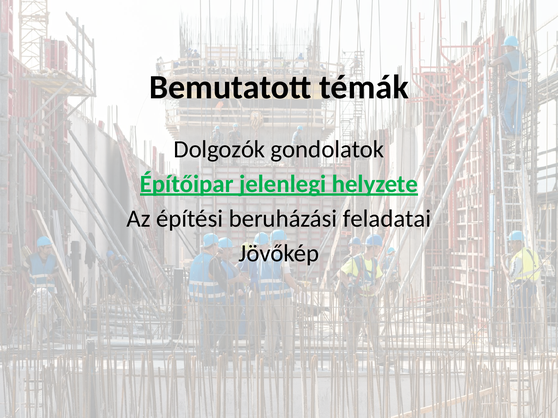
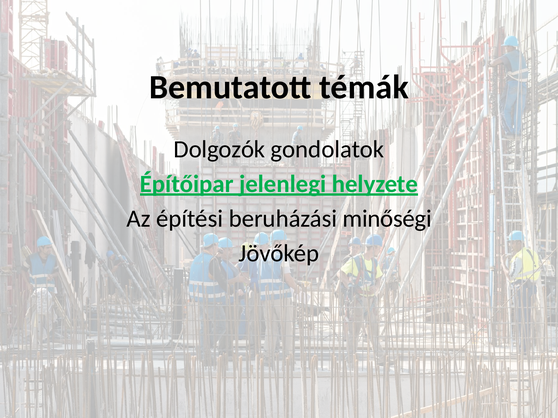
feladatai: feladatai -> minőségi
